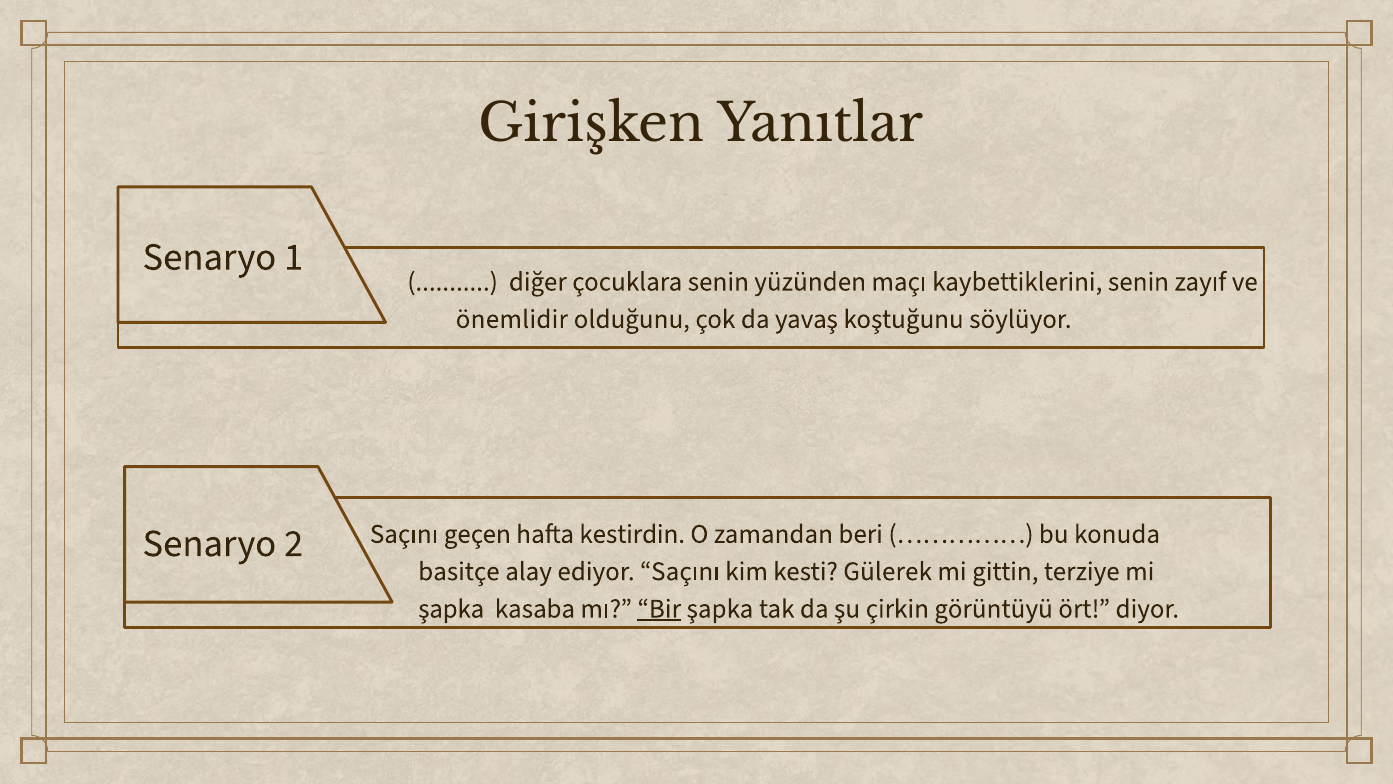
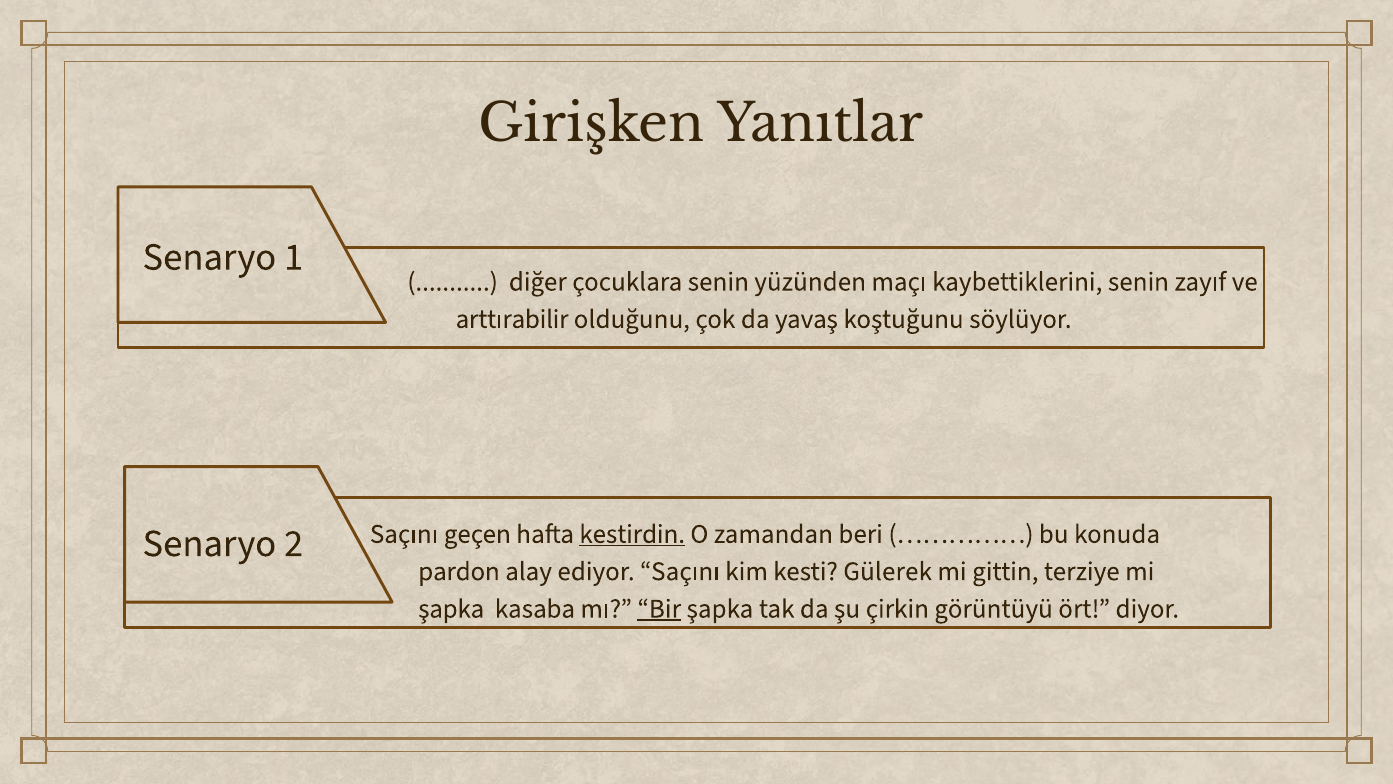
önemlidir: önemlidir -> arttırabilir
kestirdin underline: none -> present
basitçe: basitçe -> pardon
